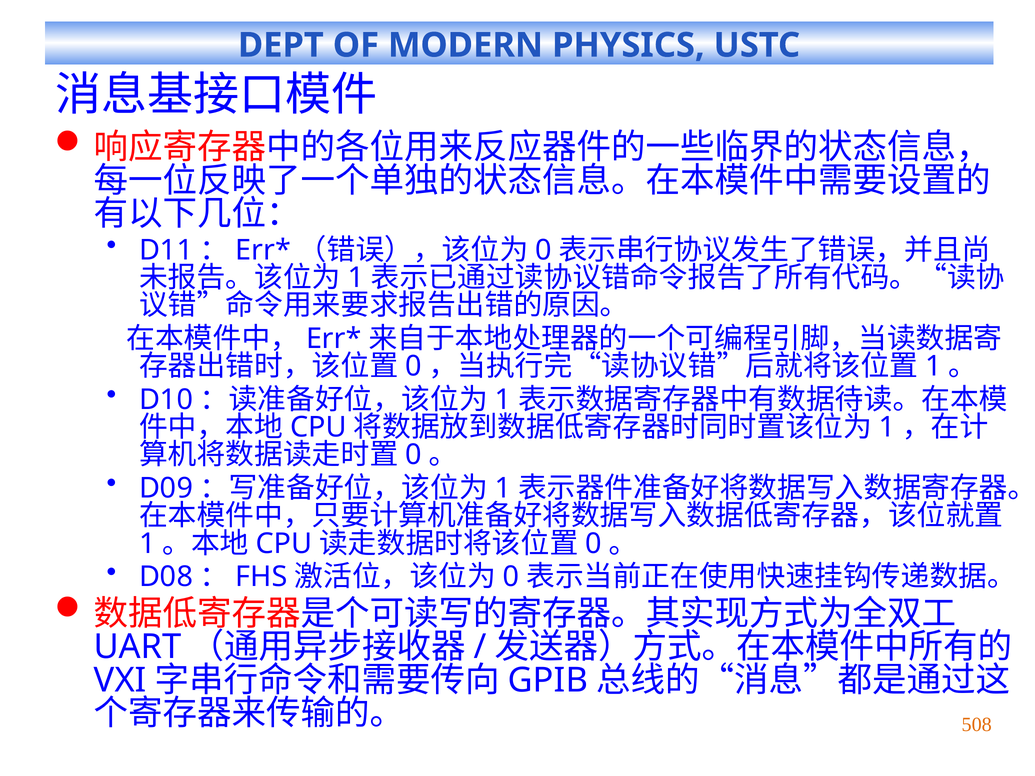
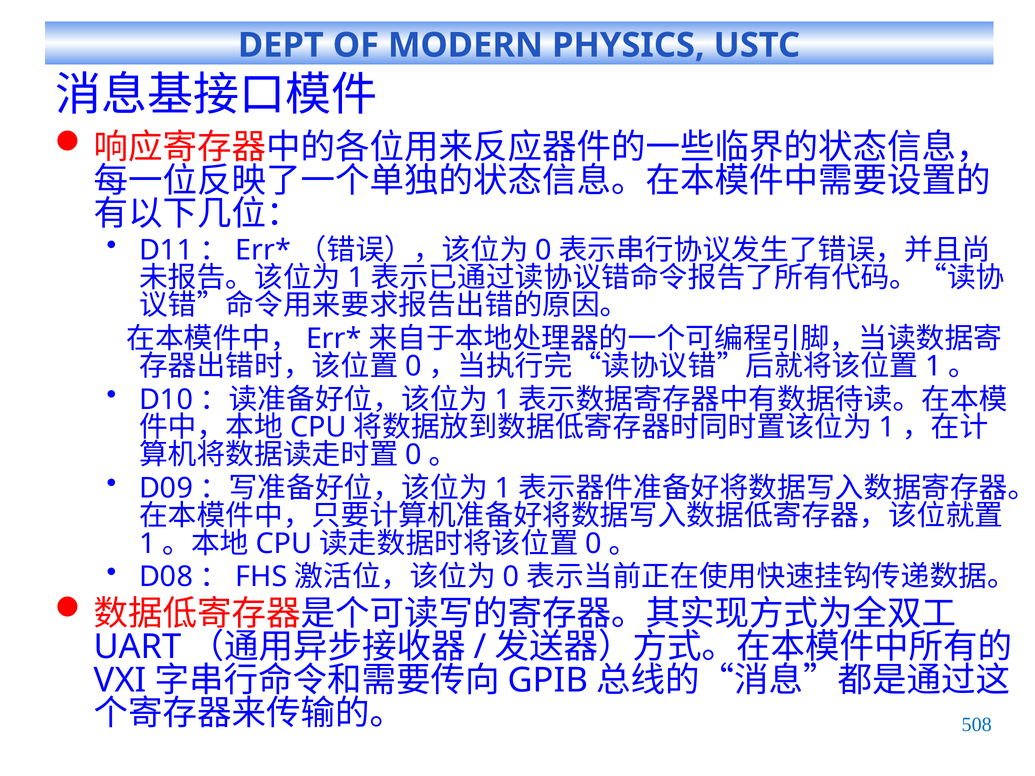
508 colour: orange -> blue
